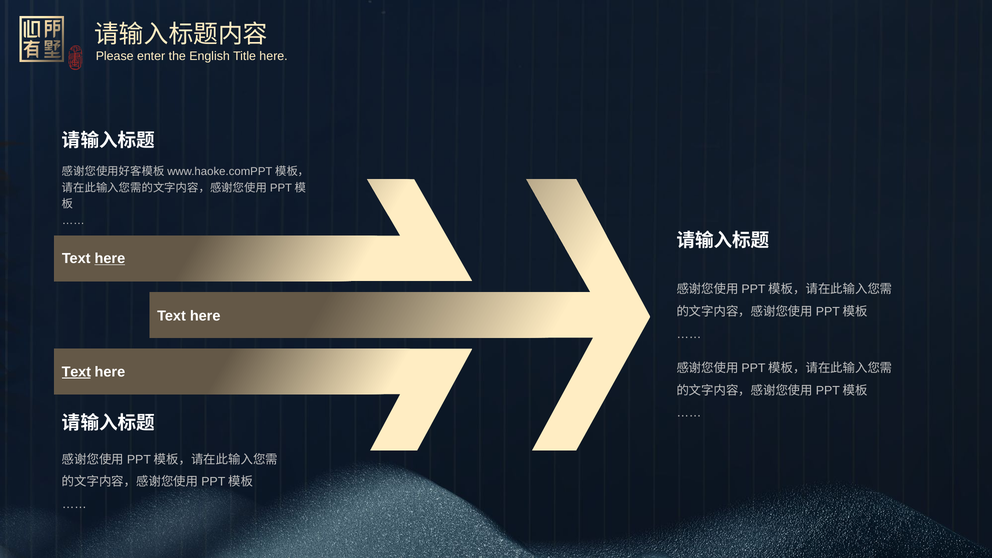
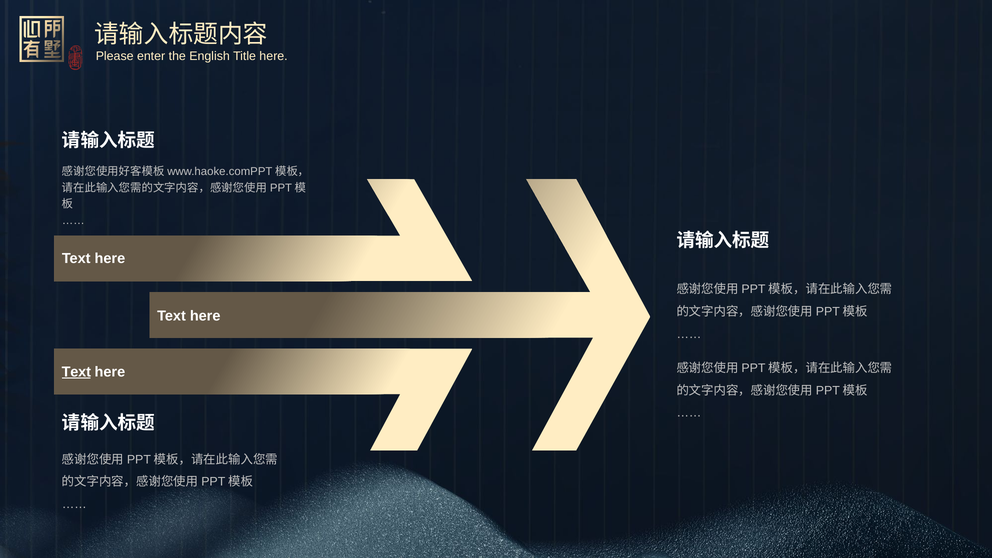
here at (110, 259) underline: present -> none
